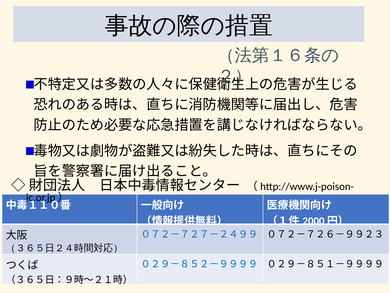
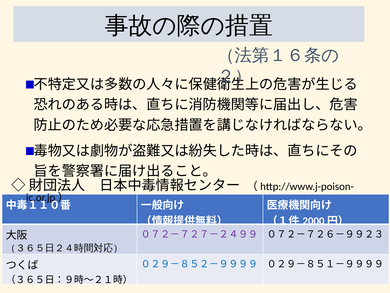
０７２－７２７－２４９９ colour: blue -> purple
